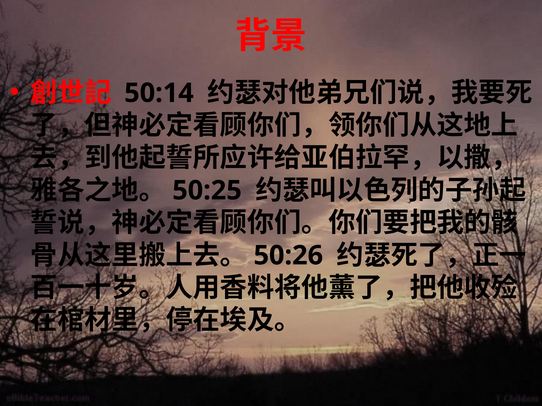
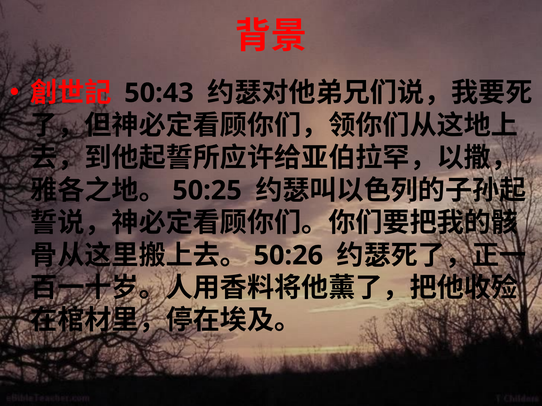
50:14: 50:14 -> 50:43
